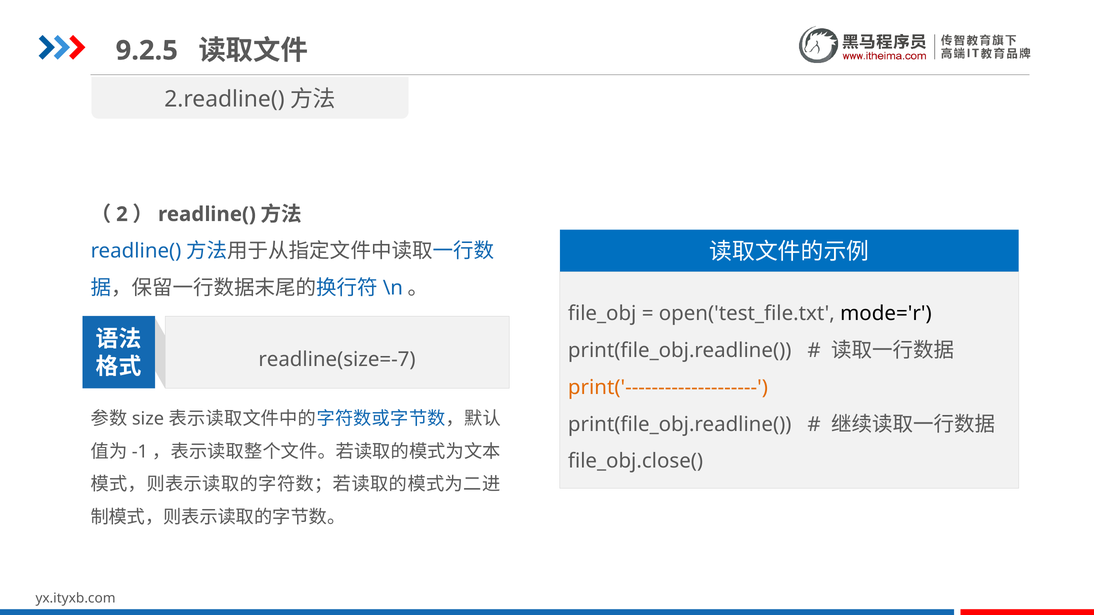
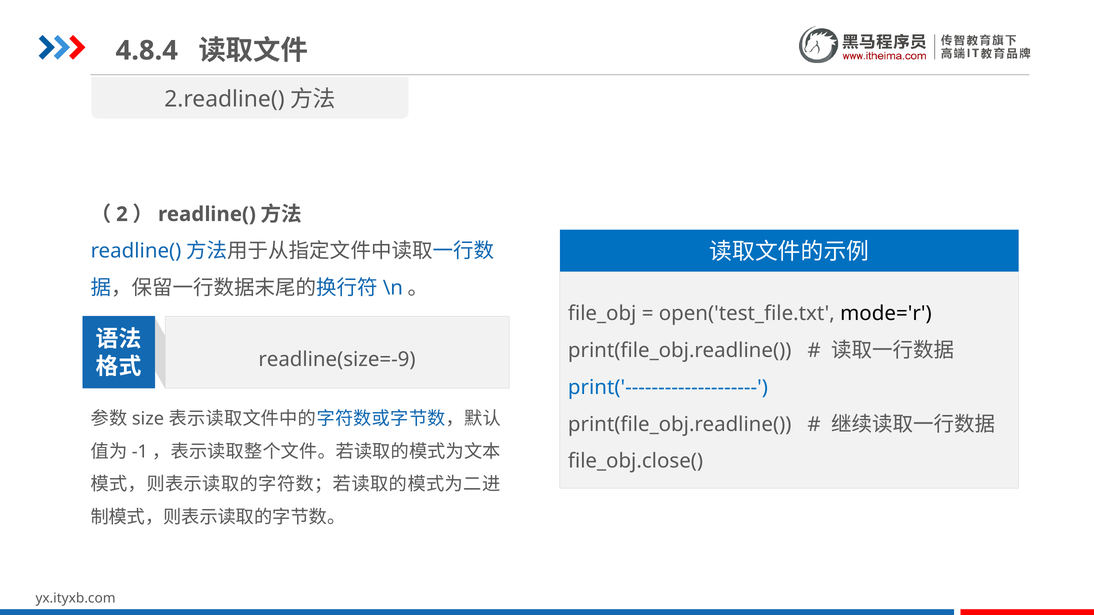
9.2.5: 9.2.5 -> 4.8.4
readline(size=-7: readline(size=-7 -> readline(size=-9
print('-------------------- colour: orange -> blue
